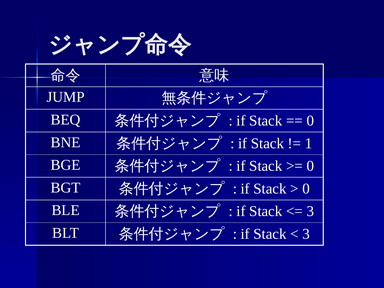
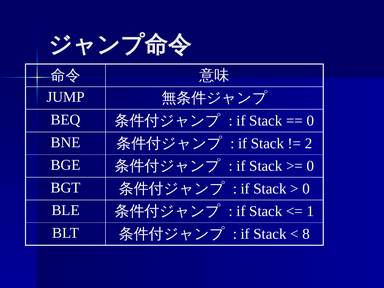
1: 1 -> 2
3 at (310, 211): 3 -> 1
3 at (306, 234): 3 -> 8
